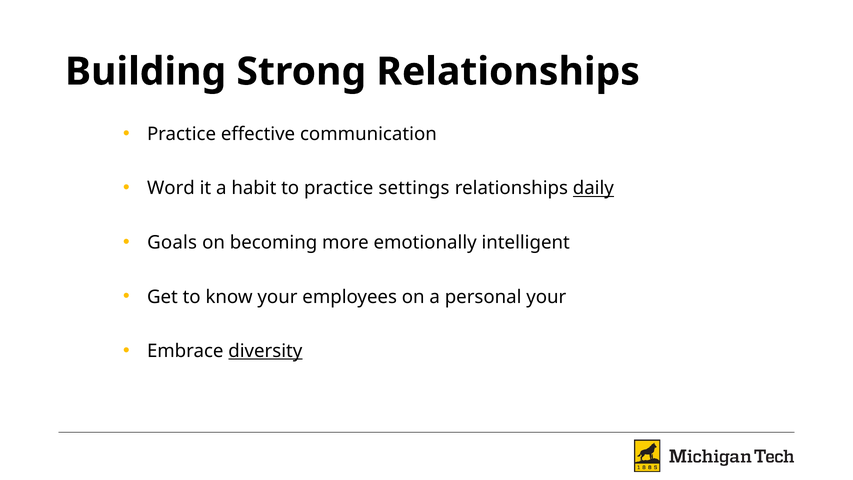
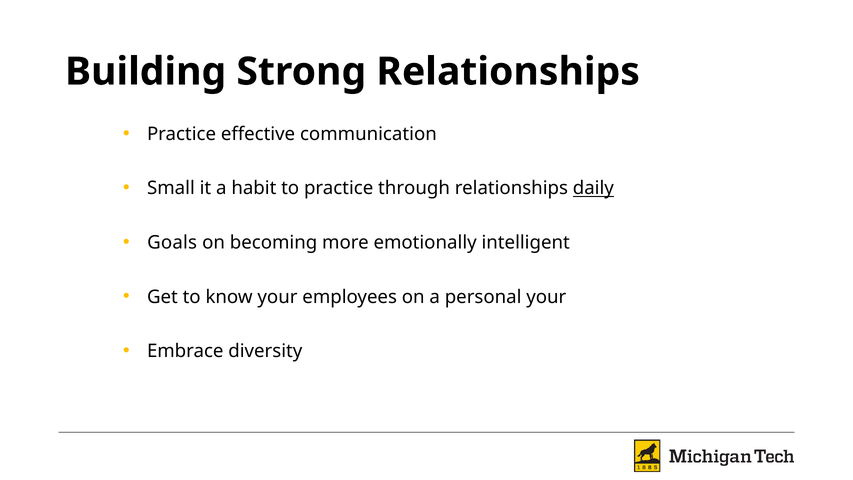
Word: Word -> Small
settings: settings -> through
diversity underline: present -> none
